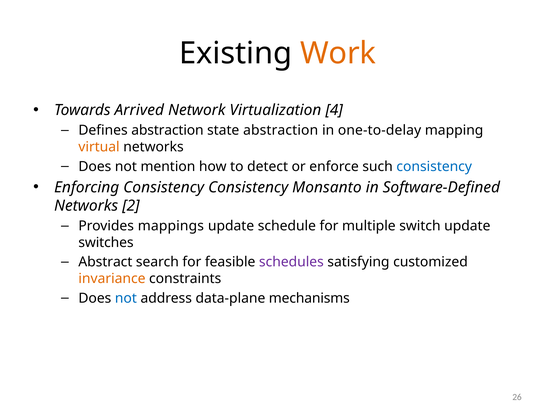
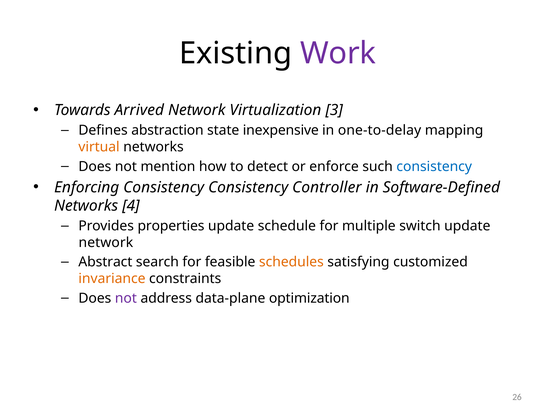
Work colour: orange -> purple
4: 4 -> 3
state abstraction: abstraction -> inexpensive
Monsanto: Monsanto -> Controller
2: 2 -> 4
mappings: mappings -> properties
switches at (106, 243): switches -> network
schedules colour: purple -> orange
not at (126, 298) colour: blue -> purple
mechanisms: mechanisms -> optimization
